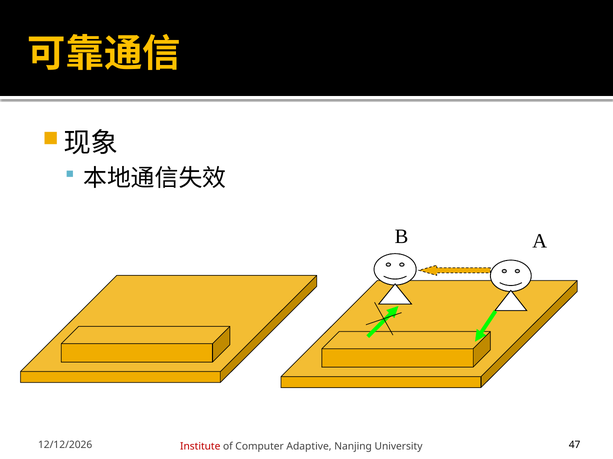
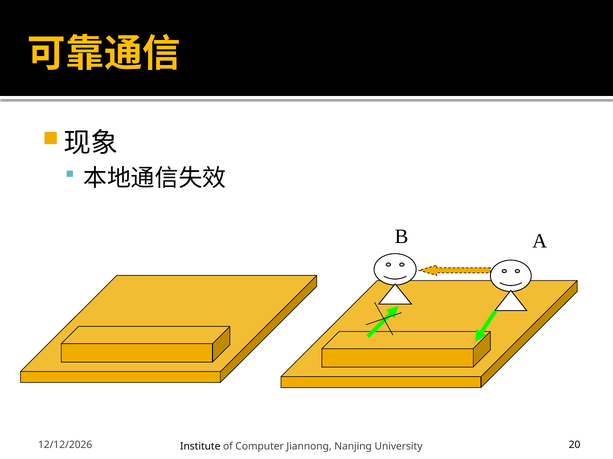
Institute colour: red -> black
Adaptive: Adaptive -> Jiannong
47: 47 -> 20
